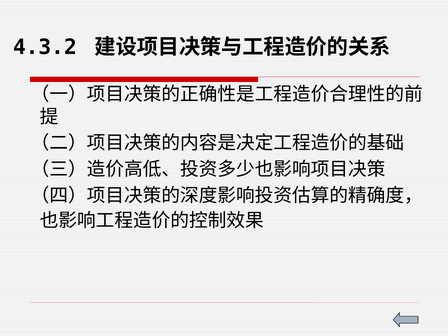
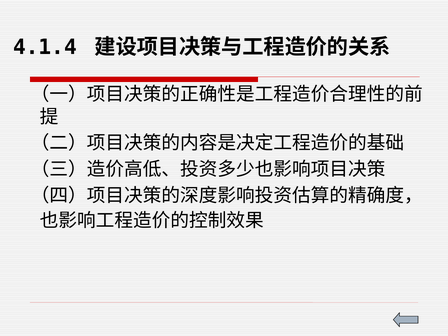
4.3.2: 4.3.2 -> 4.1.4
